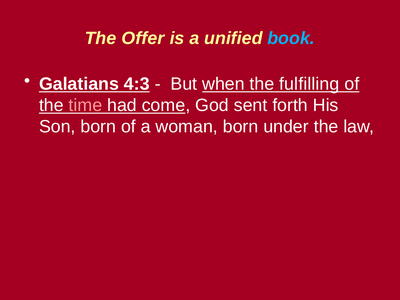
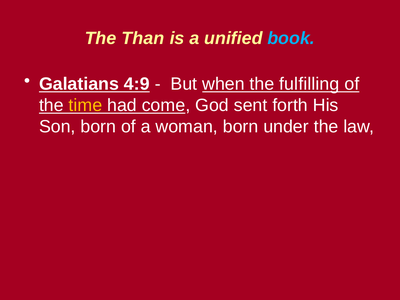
Offer: Offer -> Than
4:3: 4:3 -> 4:9
time colour: pink -> yellow
